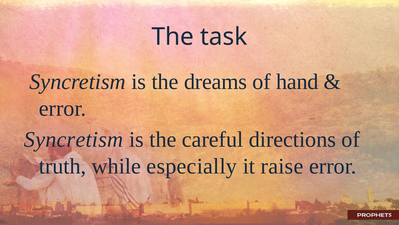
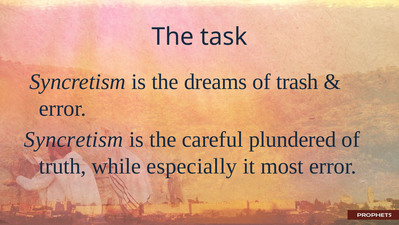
hand: hand -> trash
directions: directions -> plundered
raise: raise -> most
